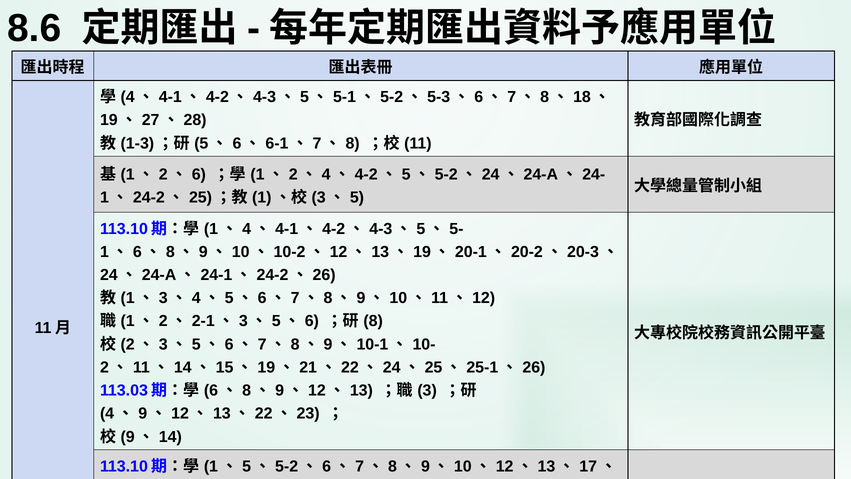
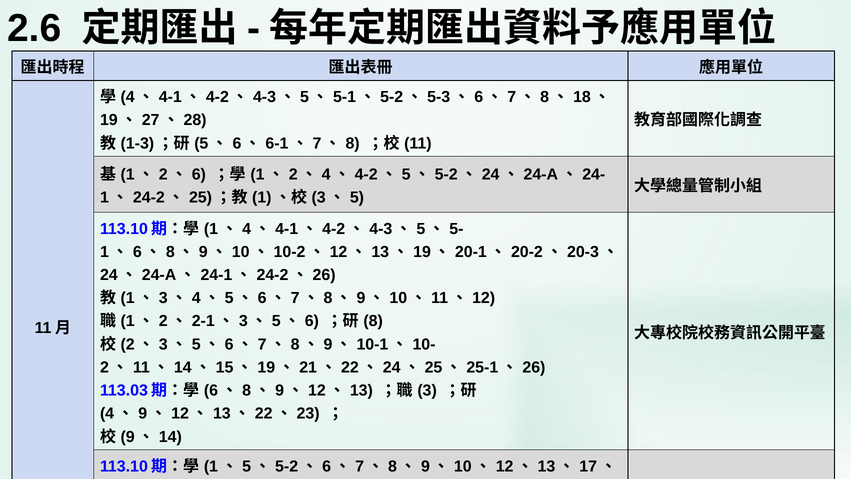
8.6: 8.6 -> 2.6
